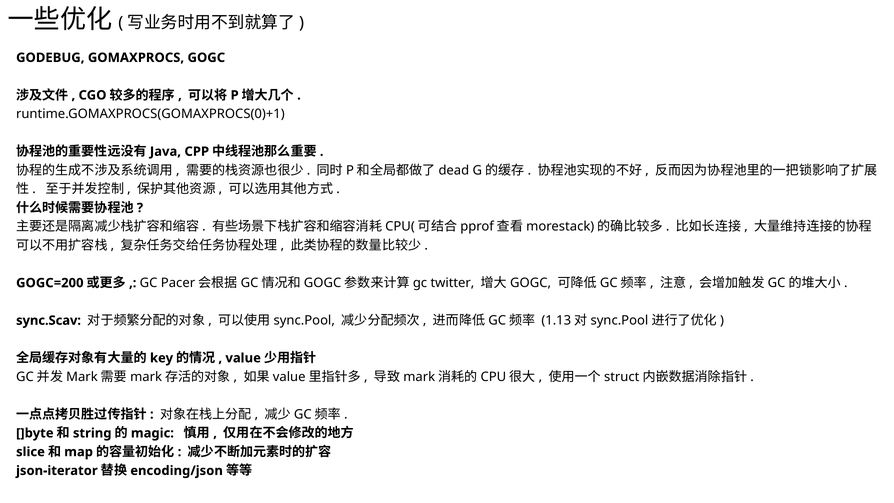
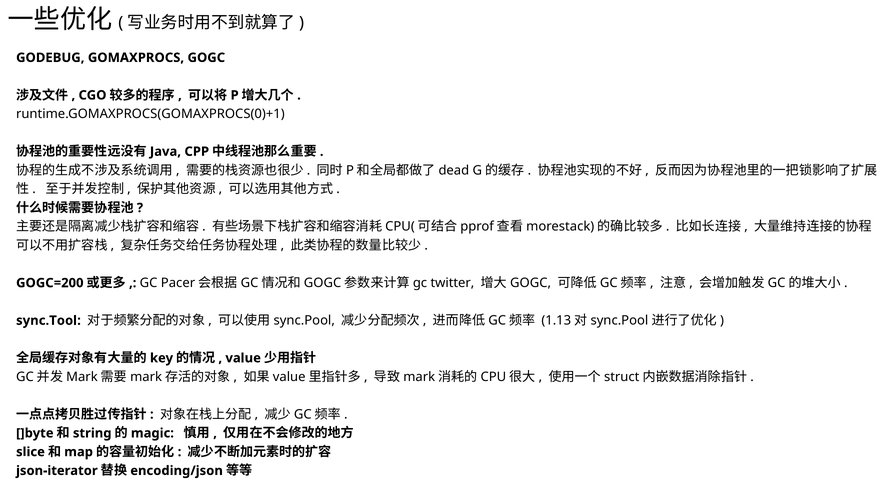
sync.Scav: sync.Scav -> sync.Tool
